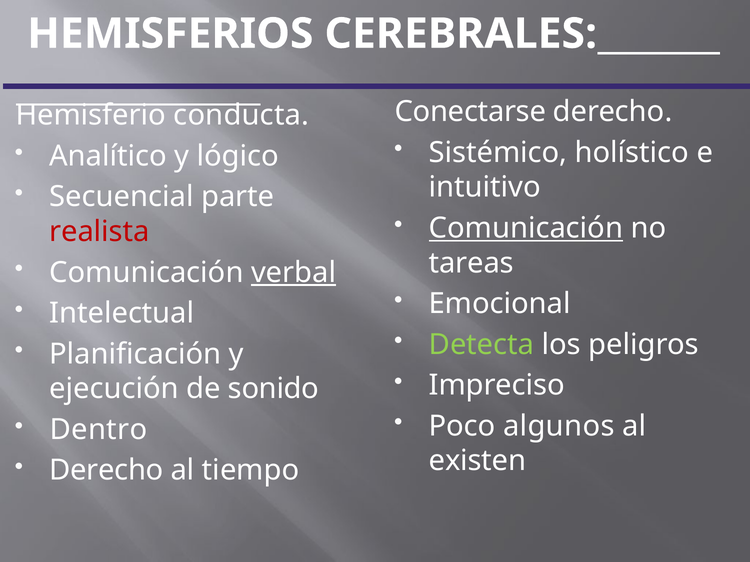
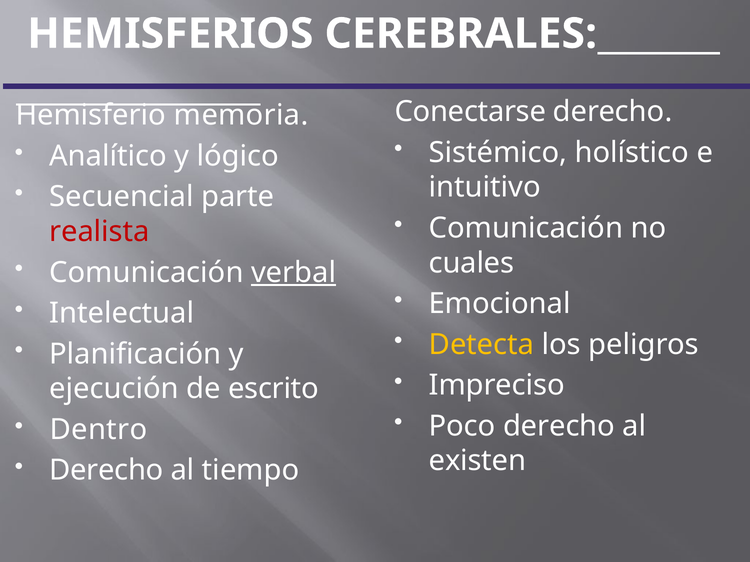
conducta: conducta -> memoria
Comunicación at (526, 228) underline: present -> none
tareas: tareas -> cuales
Detecta colour: light green -> yellow
sonido: sonido -> escrito
Poco algunos: algunos -> derecho
